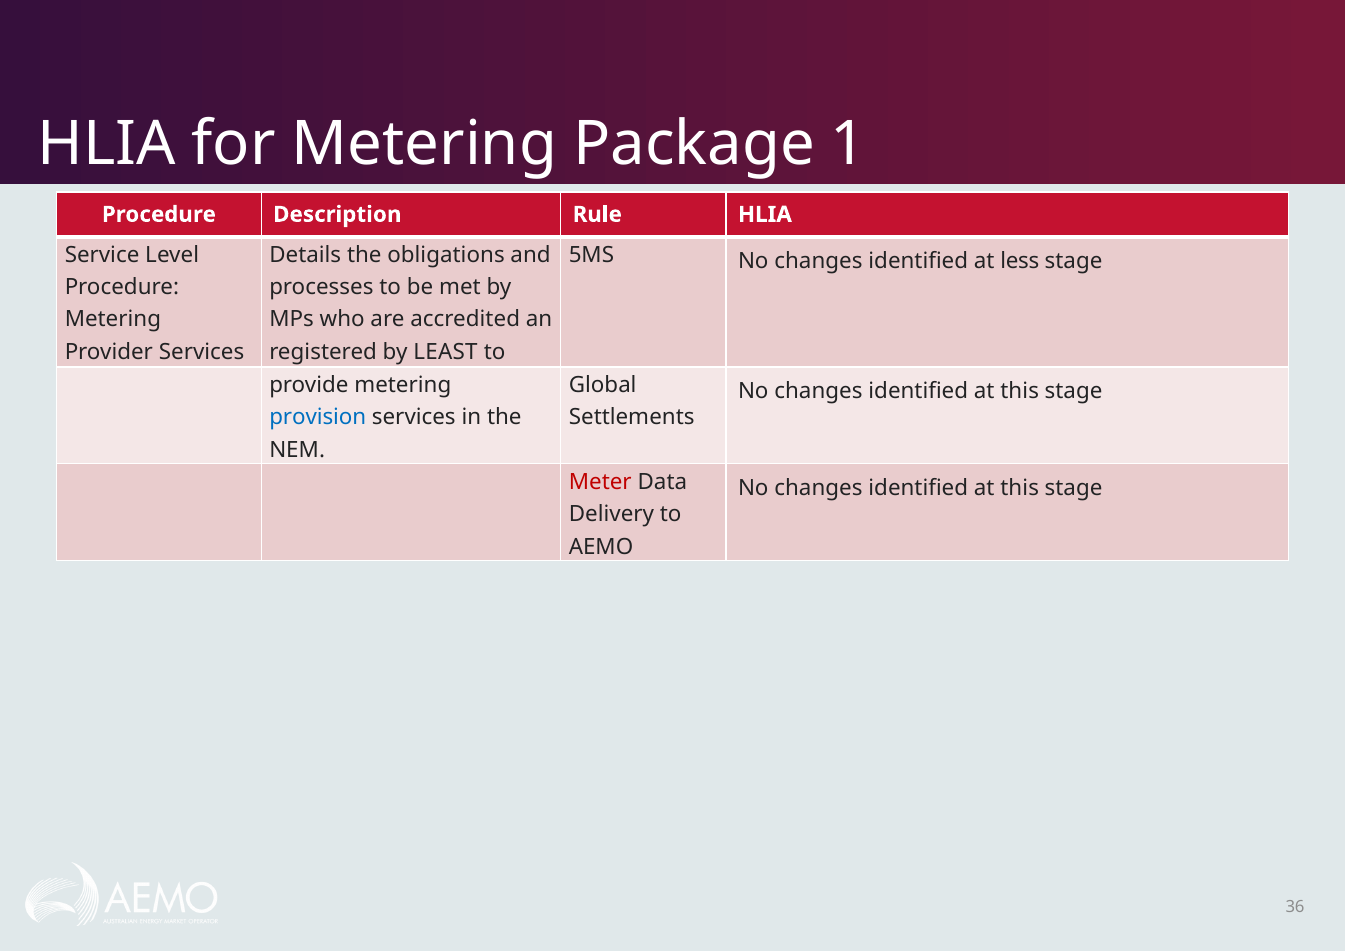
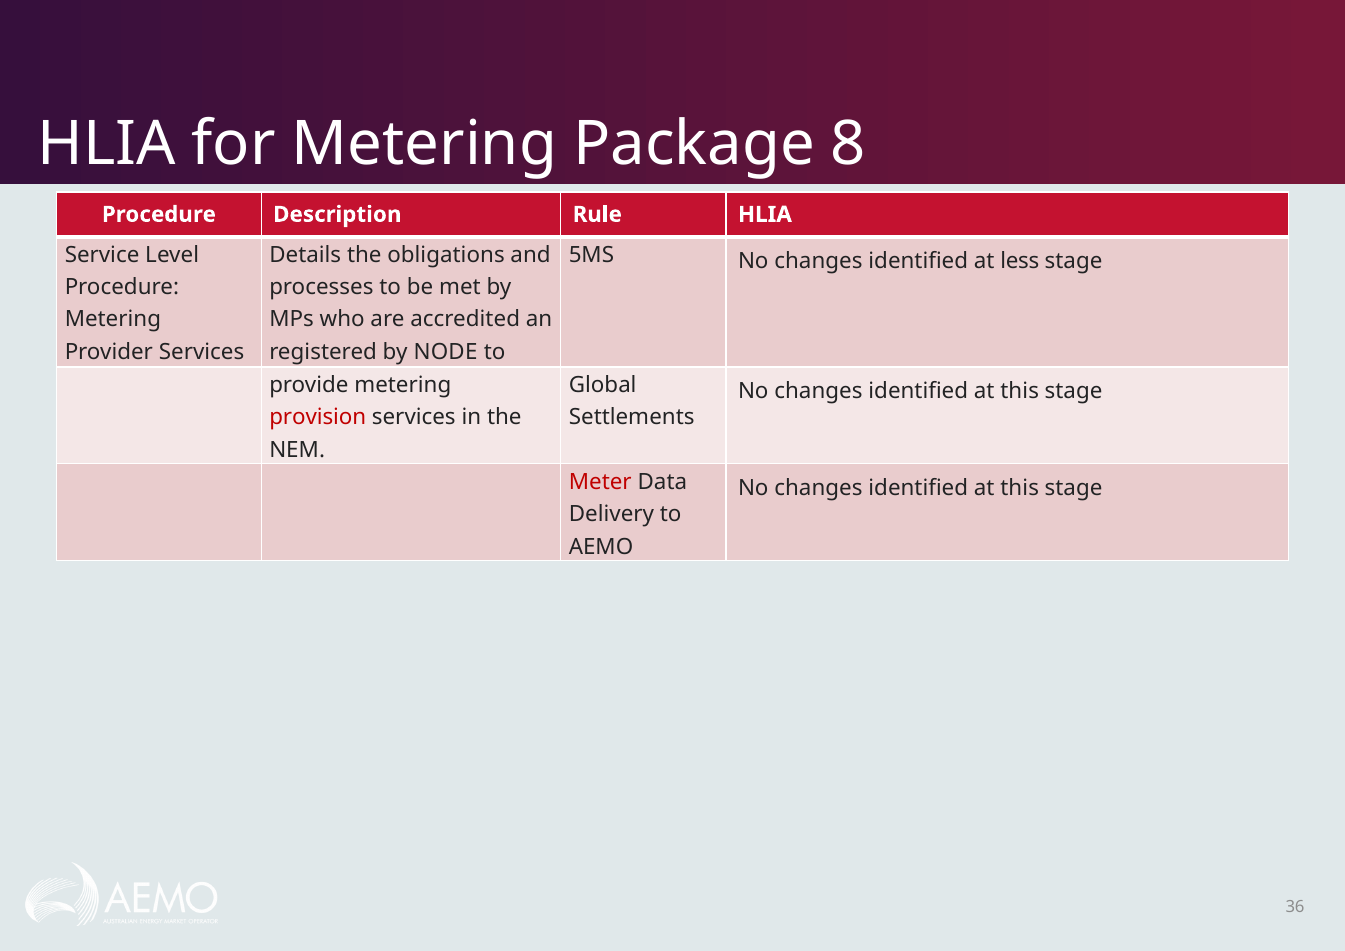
1: 1 -> 8
LEAST: LEAST -> NODE
provision colour: blue -> red
